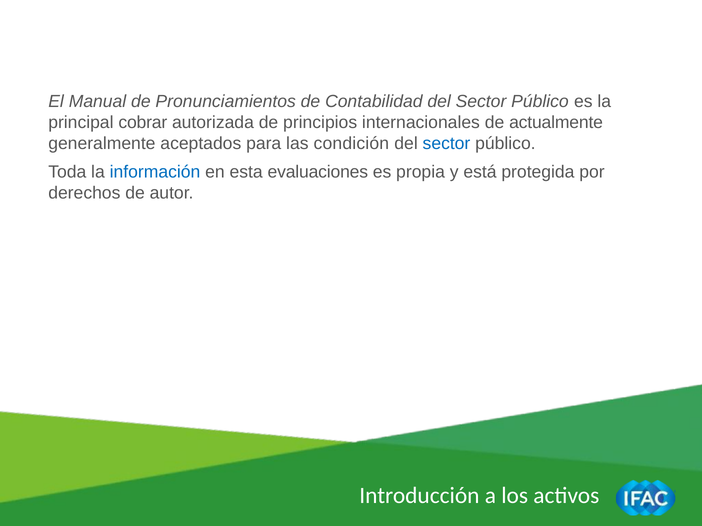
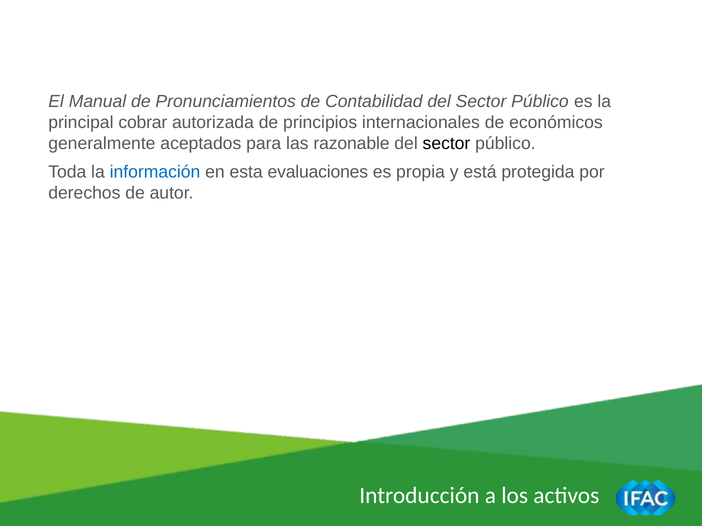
actualmente: actualmente -> económicos
condición: condición -> razonable
sector at (446, 144) colour: blue -> black
